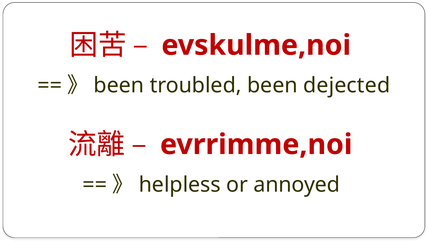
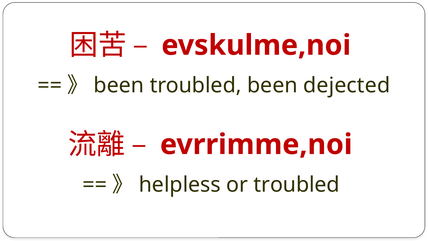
or annoyed: annoyed -> troubled
